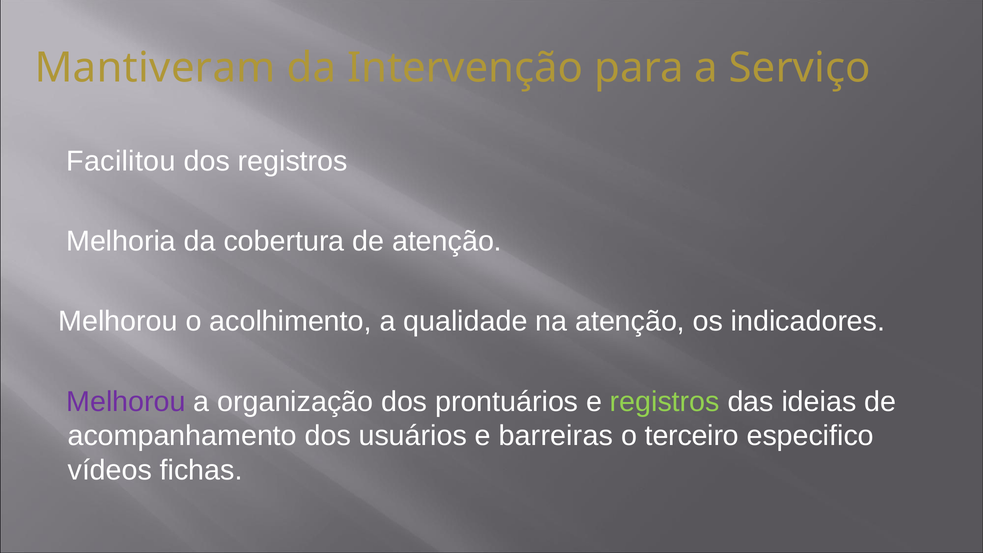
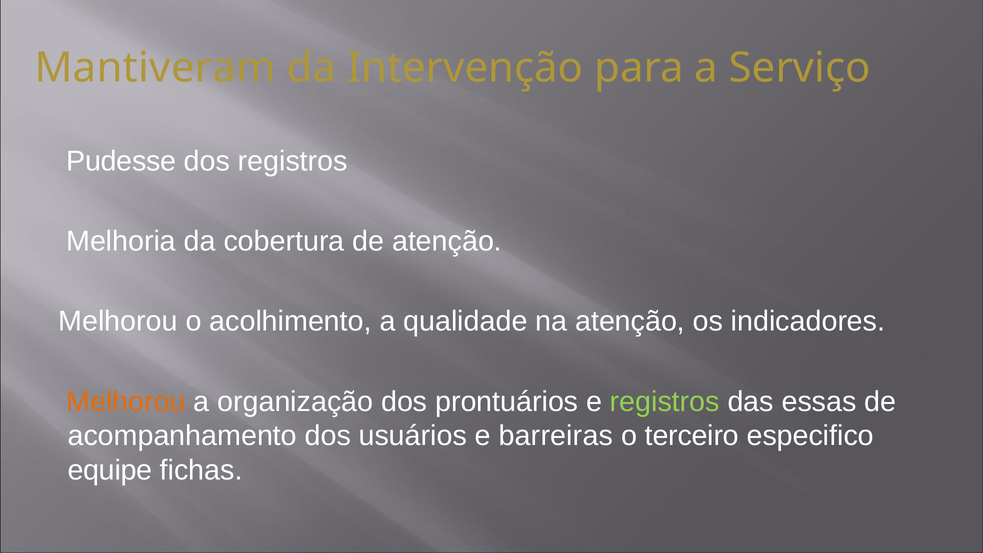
Facilitou: Facilitou -> Pudesse
Melhorou at (126, 402) colour: purple -> orange
ideias: ideias -> essas
vídeos: vídeos -> equipe
